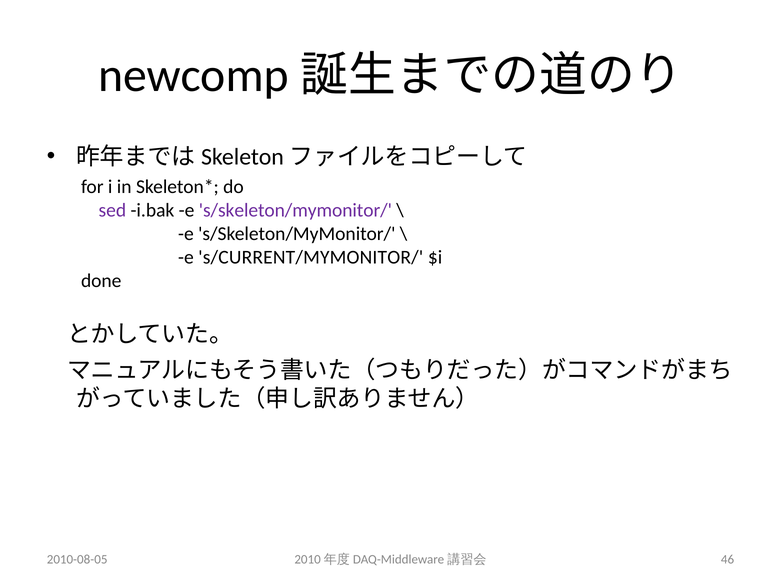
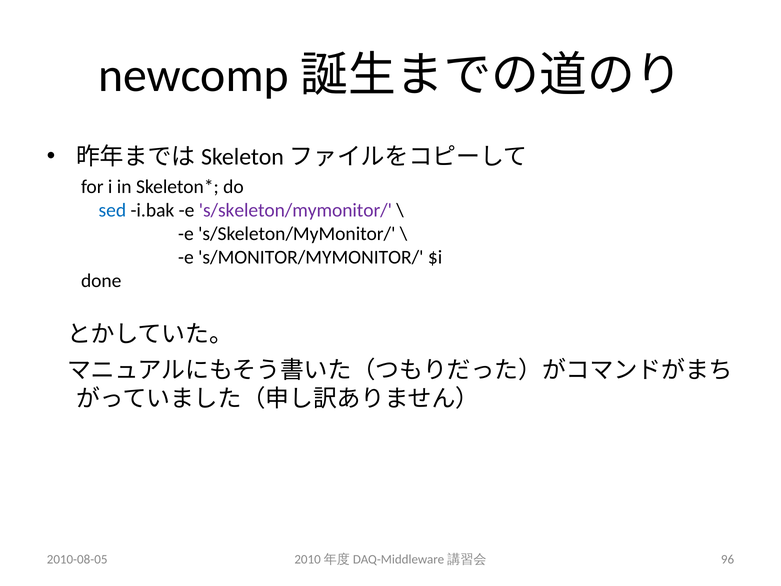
sed colour: purple -> blue
s/CURRENT/MYMONITOR/: s/CURRENT/MYMONITOR/ -> s/MONITOR/MYMONITOR/
46: 46 -> 96
